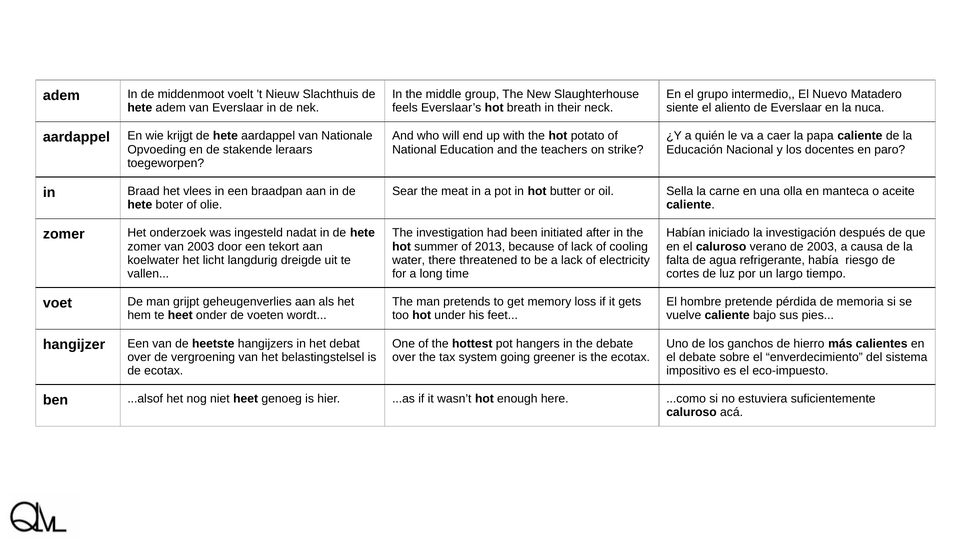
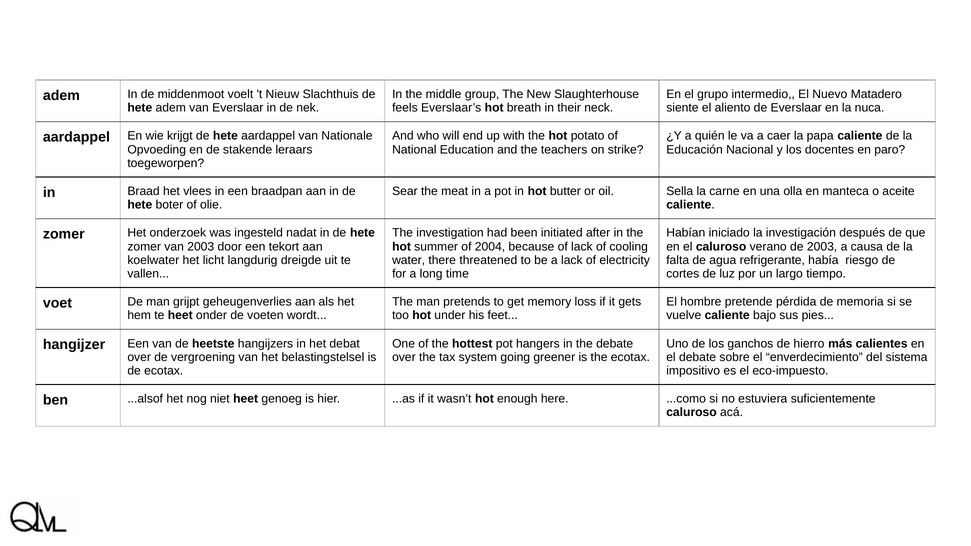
2013: 2013 -> 2004
